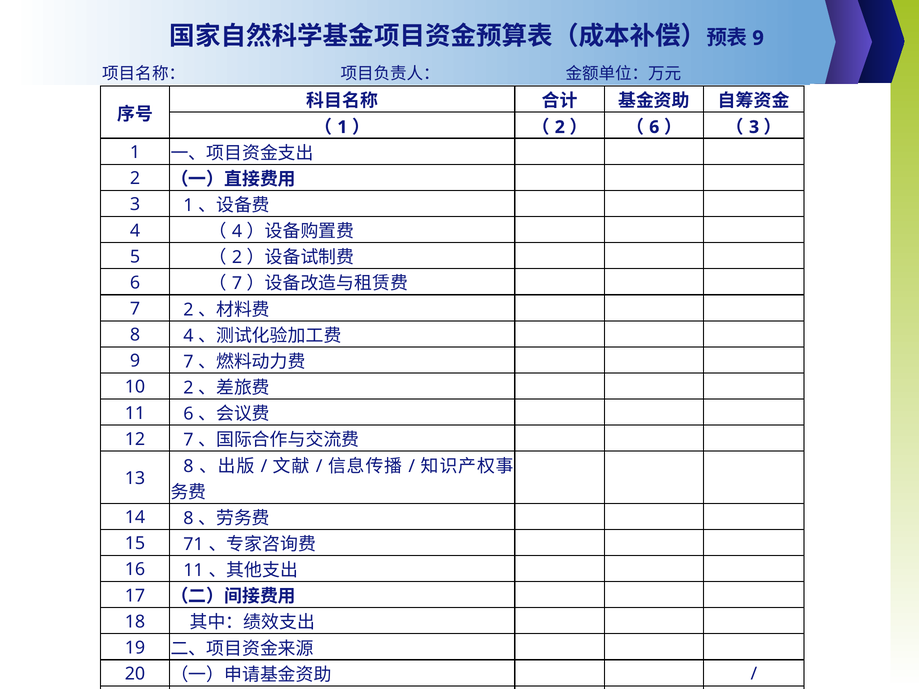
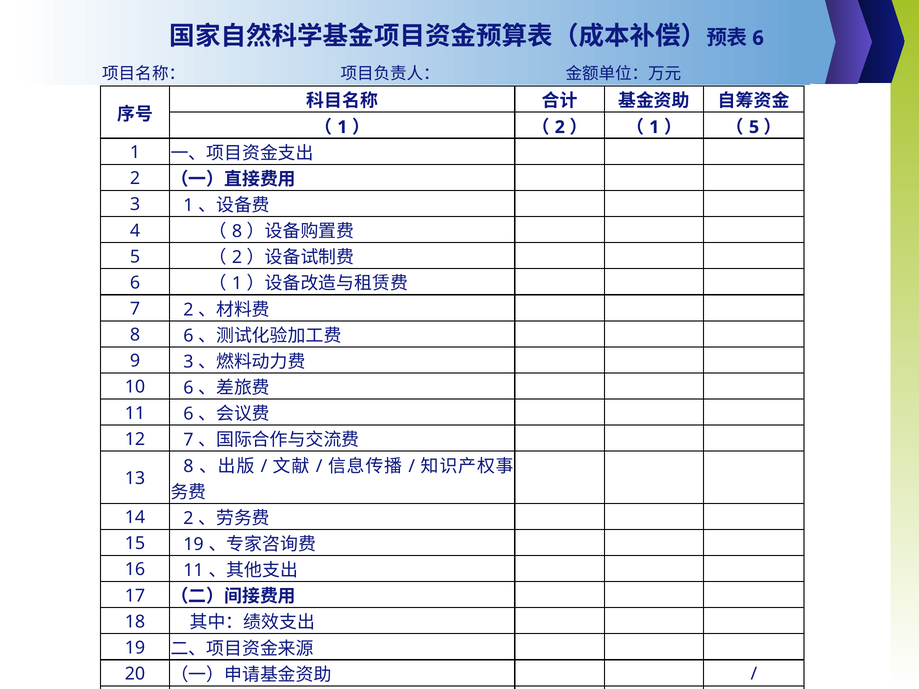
9 at (758, 38): 9 -> 6
6 at (654, 127): 6 -> 1
3 at (754, 127): 3 -> 5
4 at (237, 232): 4 -> 8
7 at (237, 284): 7 -> 1
8 4: 4 -> 6
9 7: 7 -> 3
10 2: 2 -> 6
14 8: 8 -> 2
15 71: 71 -> 19
